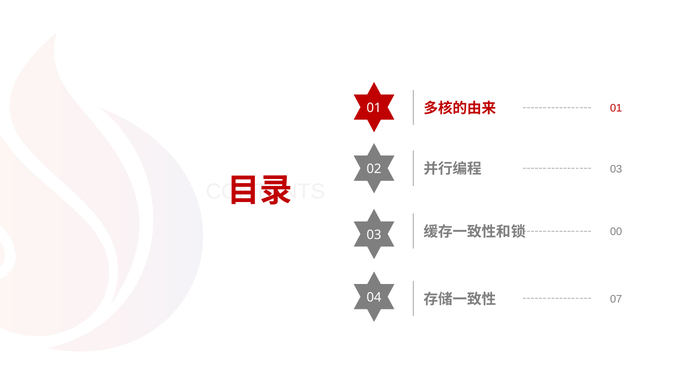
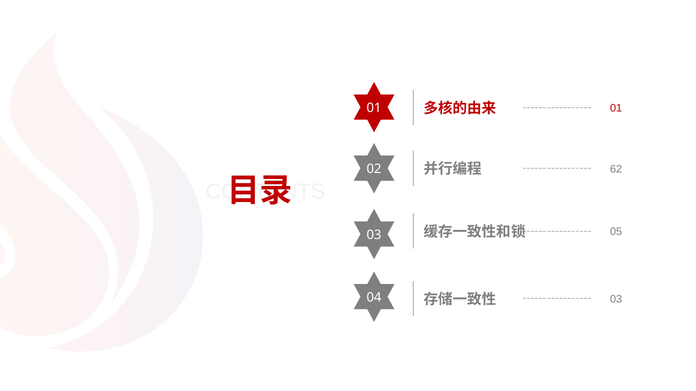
03 at (616, 169): 03 -> 62
00: 00 -> 05
07 at (616, 299): 07 -> 03
